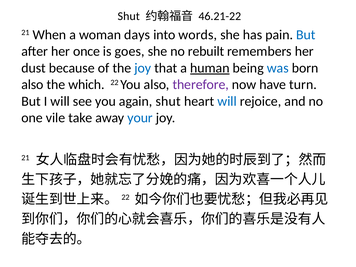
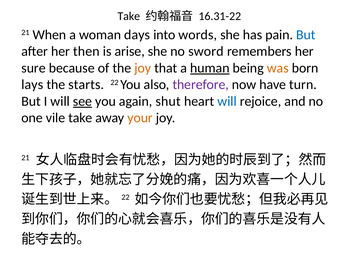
Shut at (129, 16): Shut -> Take
46.21-22: 46.21-22 -> 16.31-22
once: once -> then
goes: goes -> arise
rebuilt: rebuilt -> sword
dust: dust -> sure
joy at (143, 68) colour: blue -> orange
was colour: blue -> orange
also at (32, 85): also -> lays
which: which -> starts
see underline: none -> present
your colour: blue -> orange
